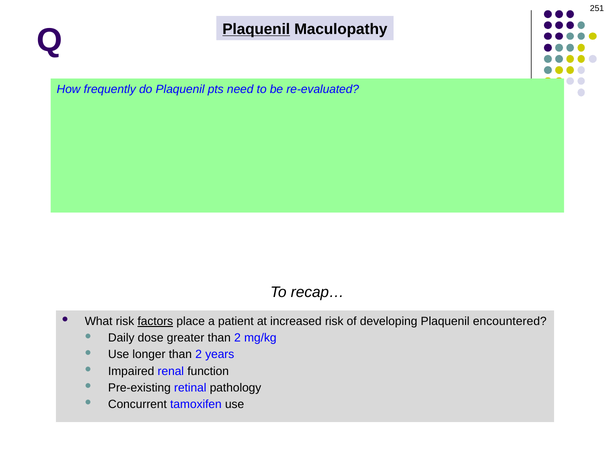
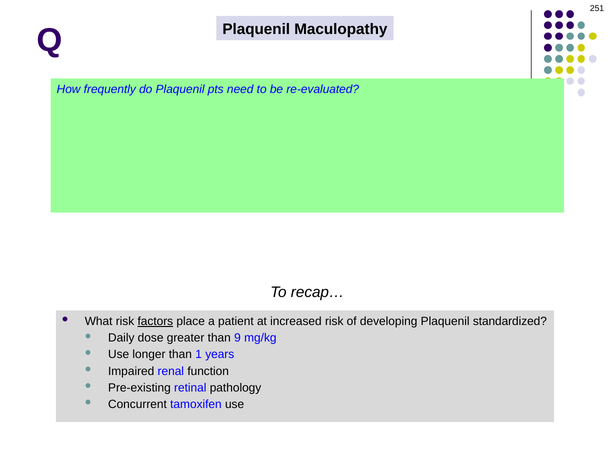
Plaquenil at (256, 29) underline: present -> none
encountered: encountered -> standardized
greater than 2: 2 -> 9
longer than 2: 2 -> 1
